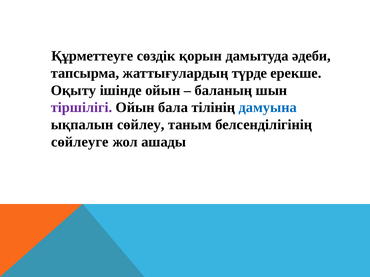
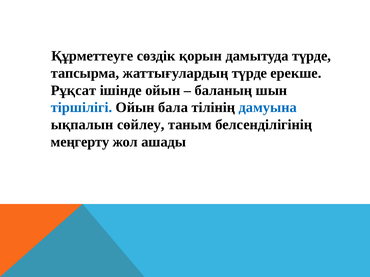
дамытуда әдеби: әдеби -> түрде
Оқыту: Оқыту -> Рұқсат
тіршілігі colour: purple -> blue
сөйлеуге: сөйлеуге -> меңгерту
